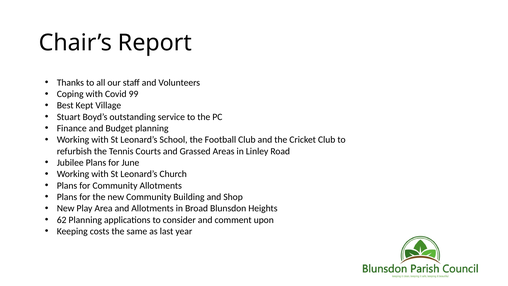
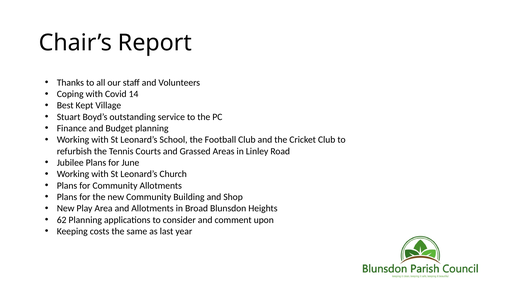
99: 99 -> 14
